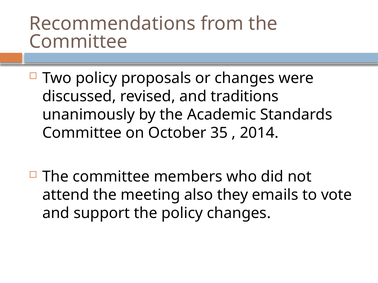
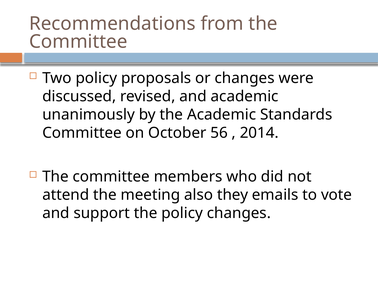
and traditions: traditions -> academic
35: 35 -> 56
